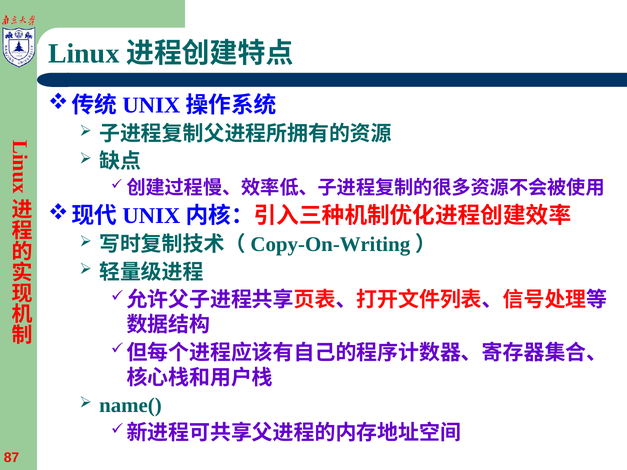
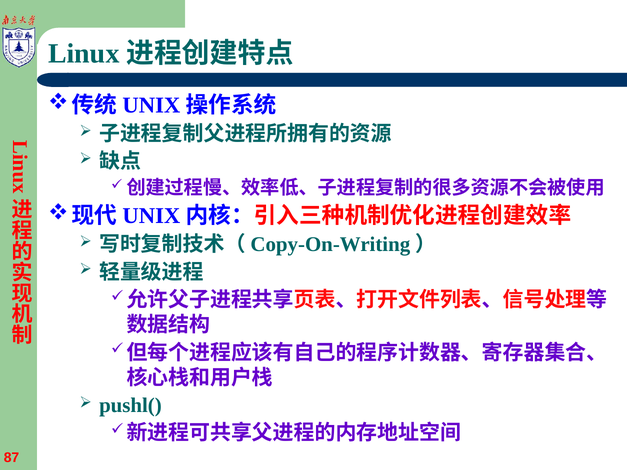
name(: name( -> pushl(
